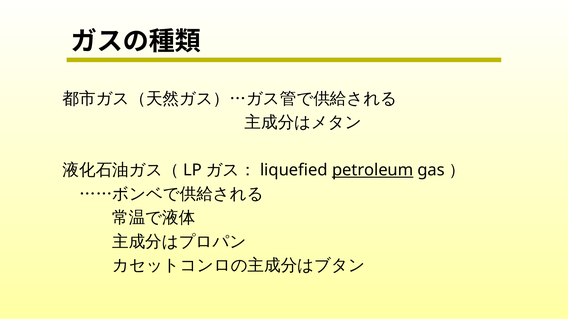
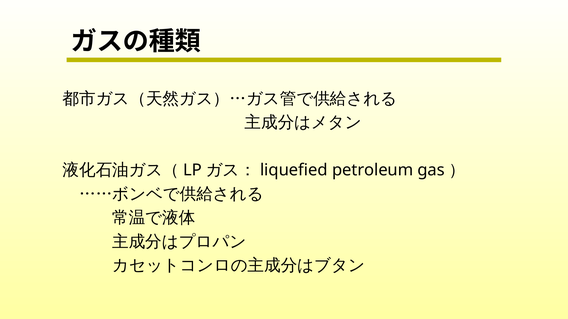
petroleum underline: present -> none
